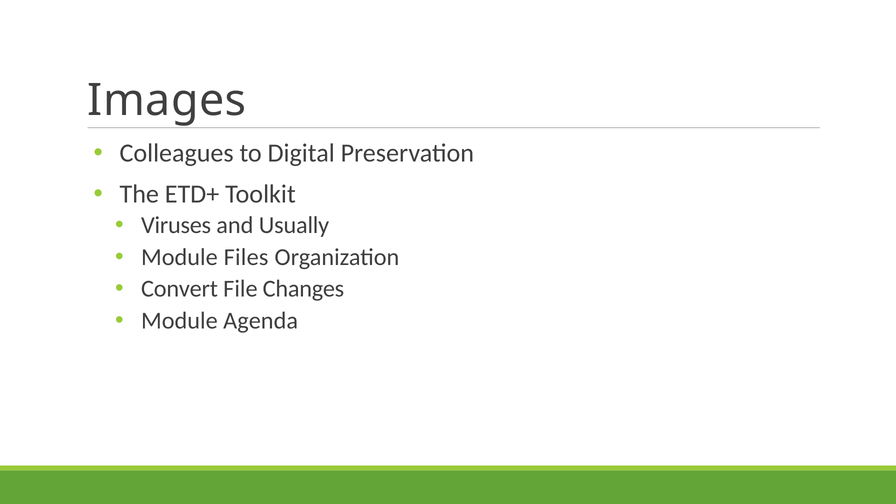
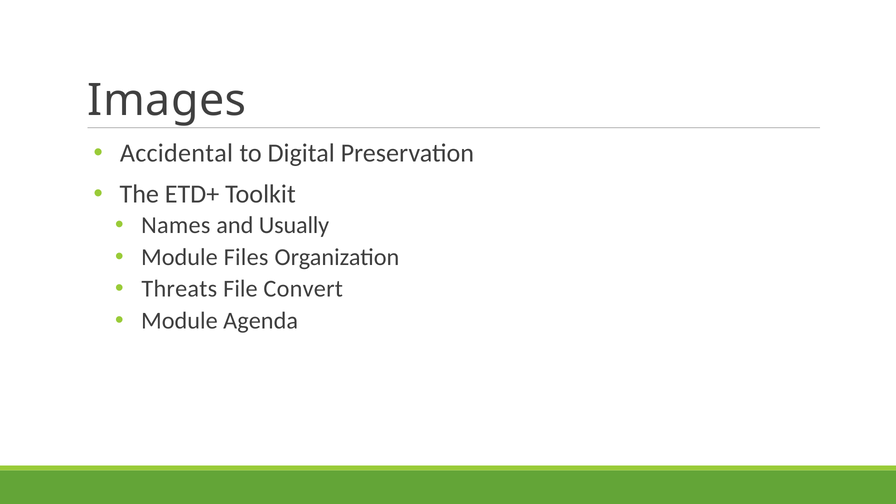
Colleagues: Colleagues -> Accidental
Viruses: Viruses -> Names
Convert: Convert -> Threats
Changes: Changes -> Convert
